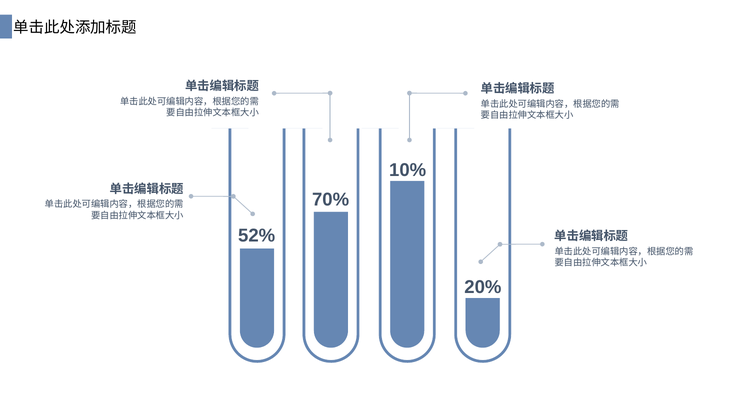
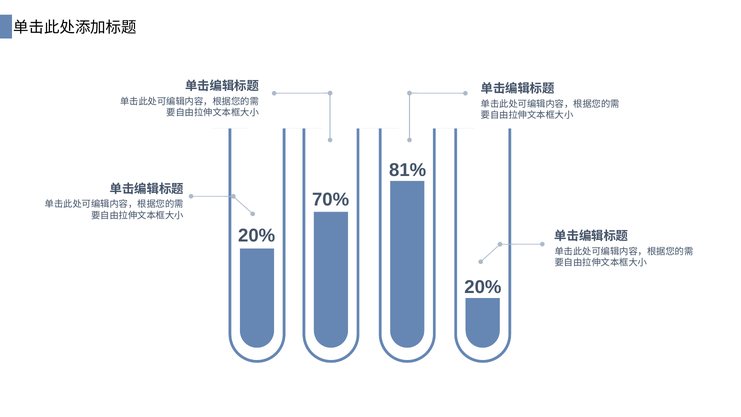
10%: 10% -> 81%
52% at (257, 235): 52% -> 20%
